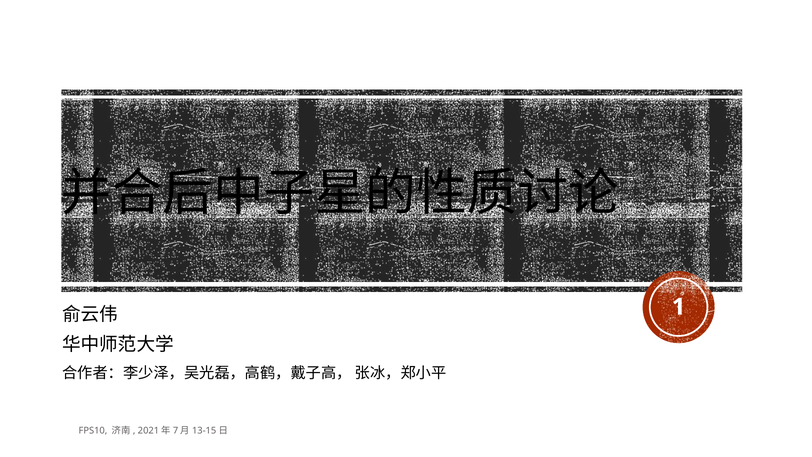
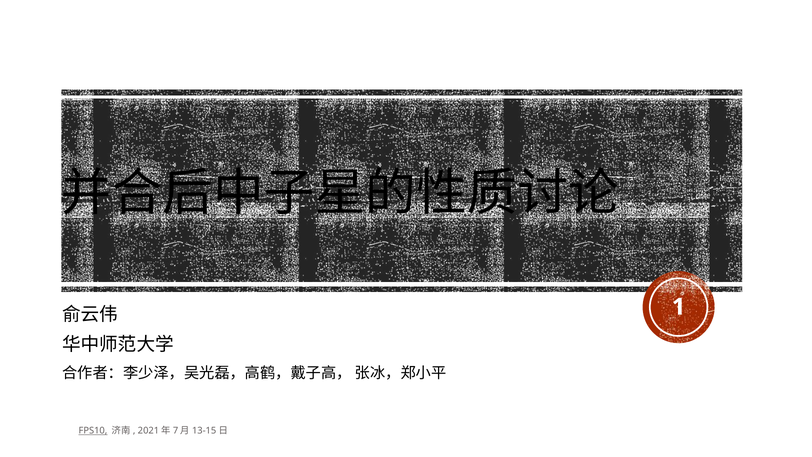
FPS10 underline: none -> present
